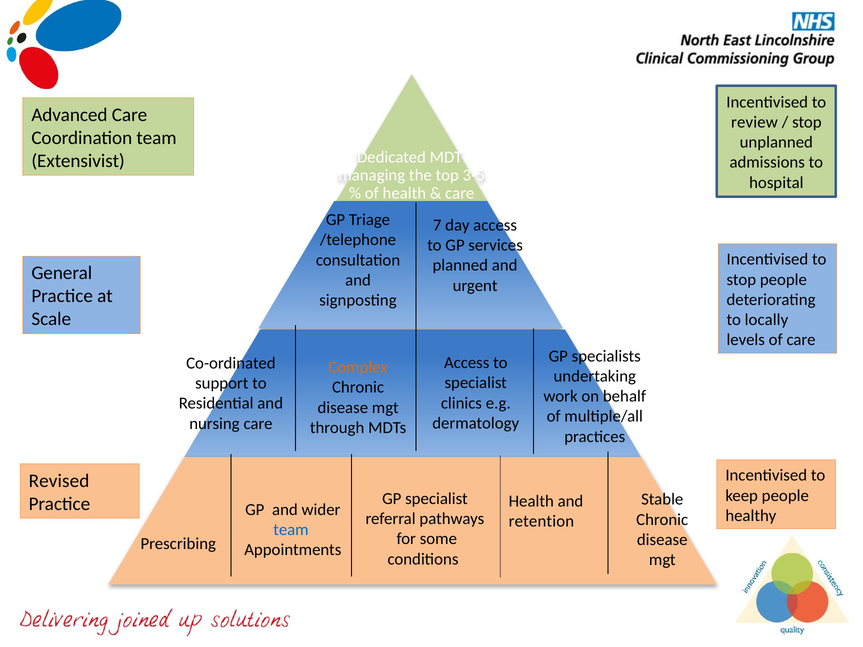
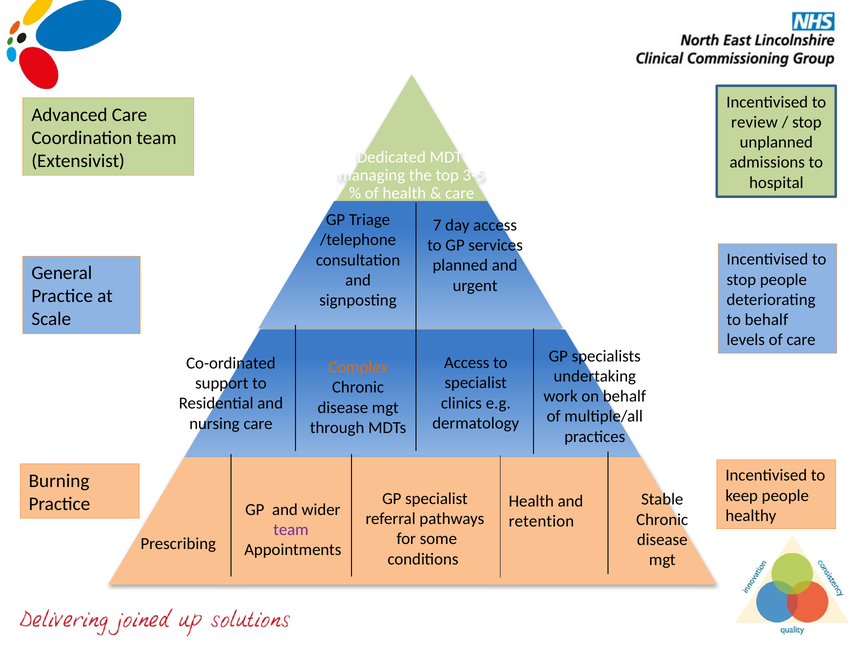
to locally: locally -> behalf
Revised: Revised -> Burning
team at (291, 530) colour: blue -> purple
